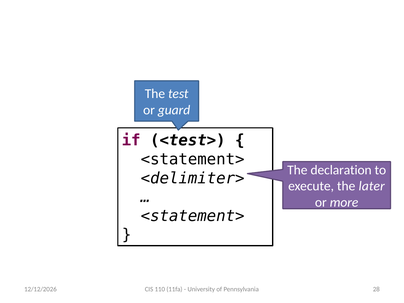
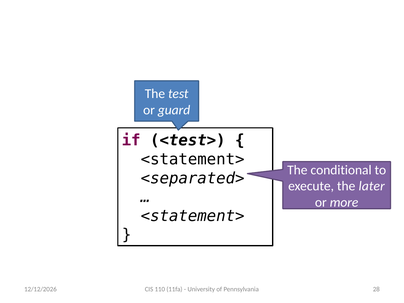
The declaration: declaration -> conditional
<delimiter>: <delimiter> -> <separated>
